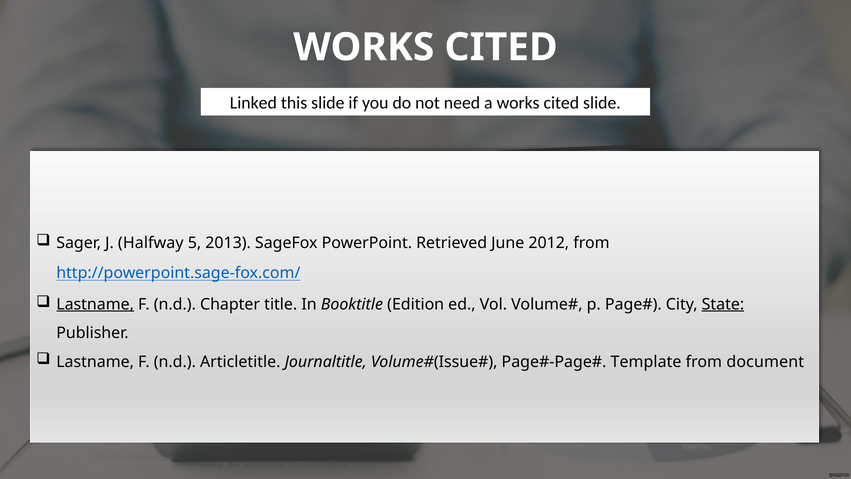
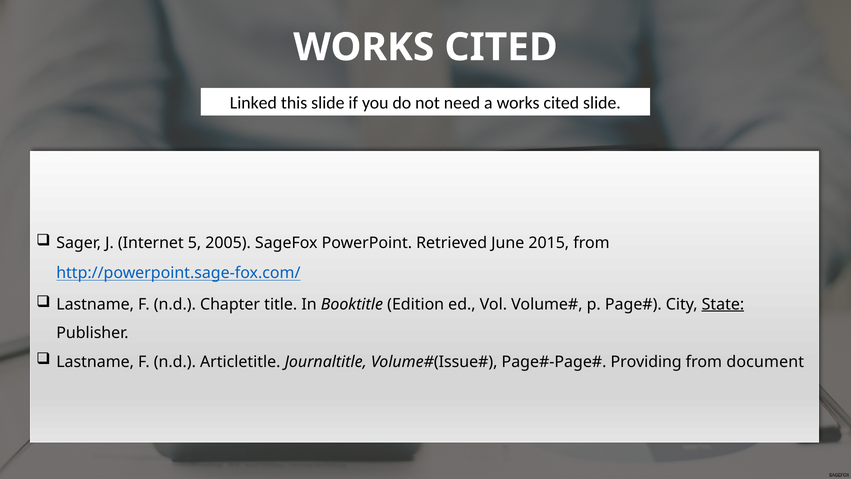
Halfway: Halfway -> Internet
2013: 2013 -> 2005
2012: 2012 -> 2015
Lastname at (95, 304) underline: present -> none
Template: Template -> Providing
